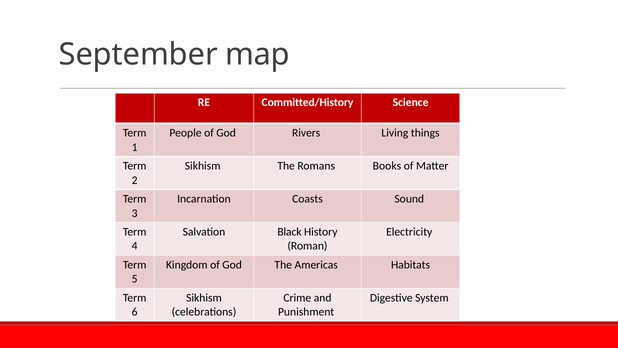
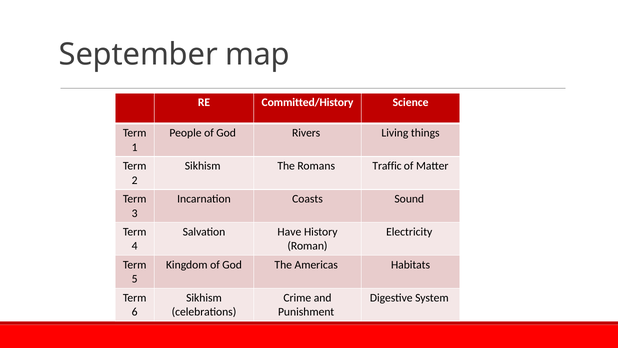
Books: Books -> Traffic
Black: Black -> Have
